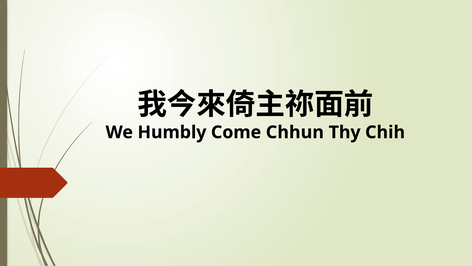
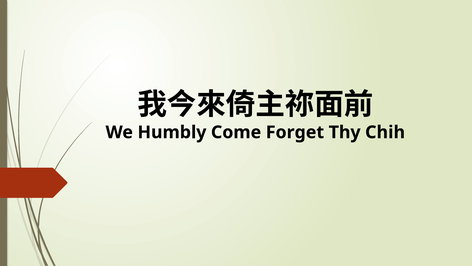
Chhun: Chhun -> Forget
